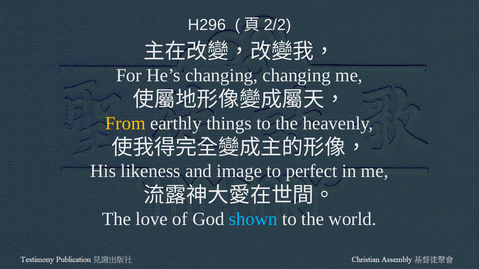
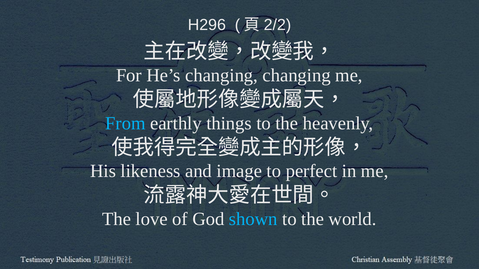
From colour: yellow -> light blue
